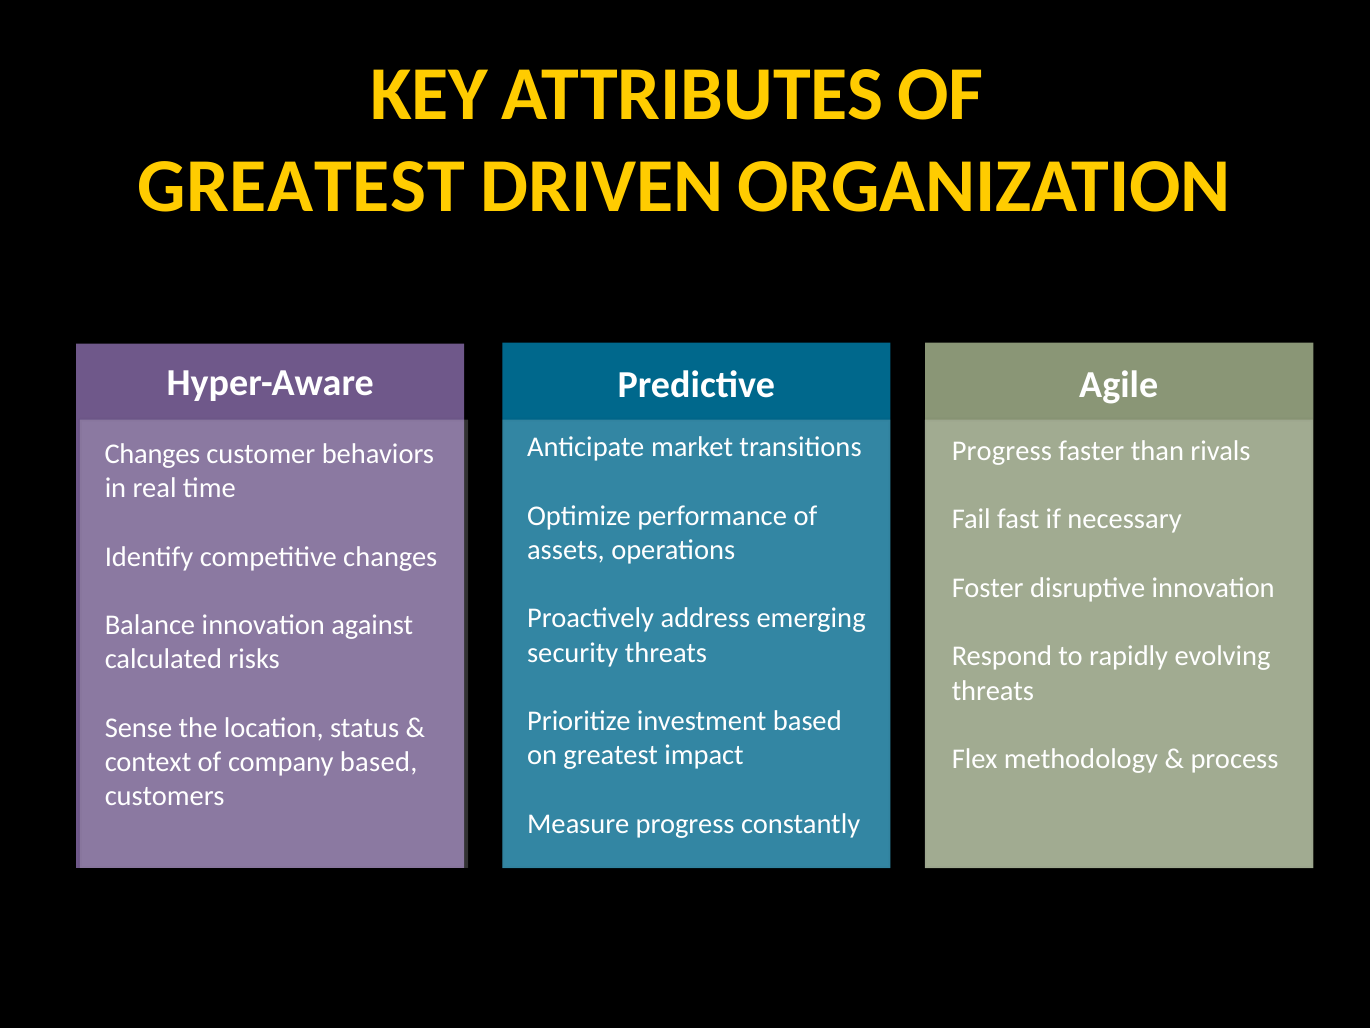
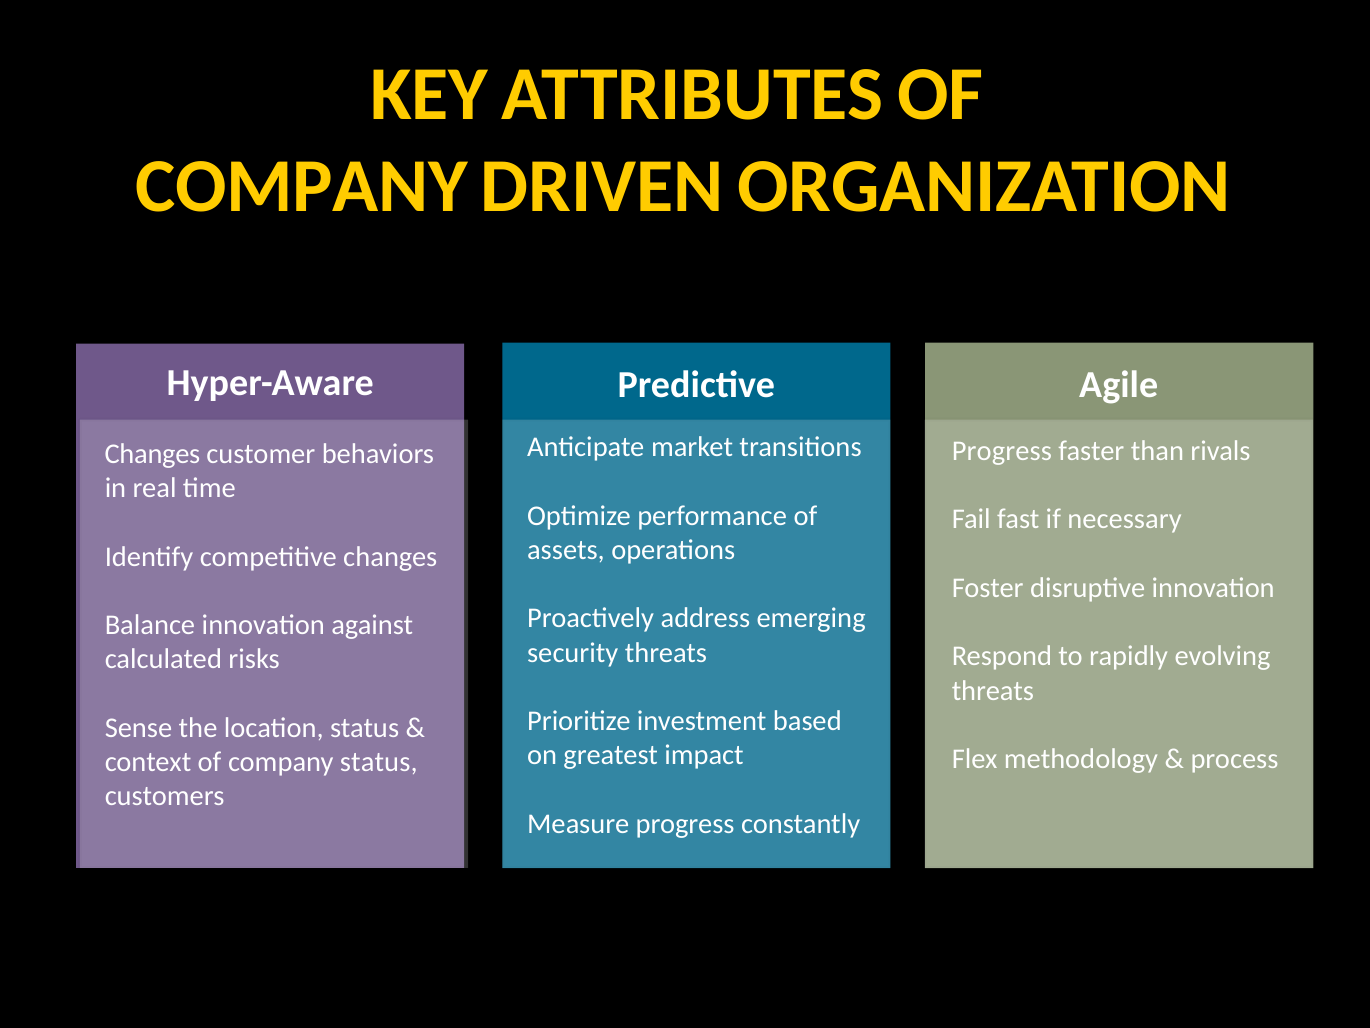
GREATEST at (301, 186): GREATEST -> COMPANY
company based: based -> status
